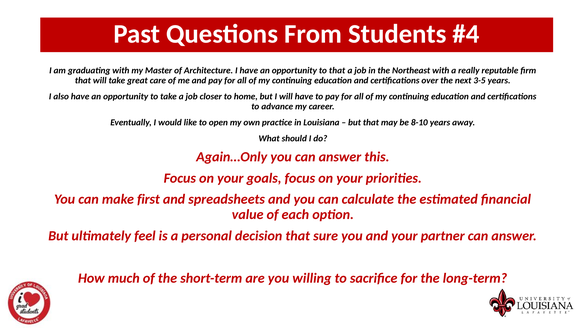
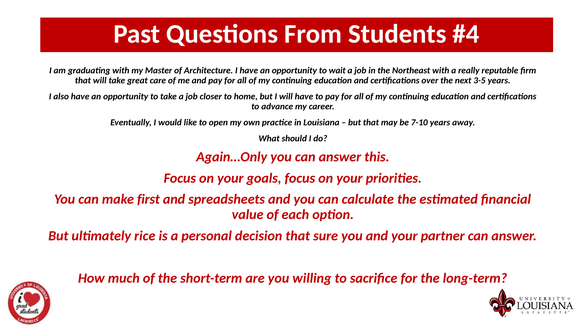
to that: that -> wait
8-10: 8-10 -> 7-10
feel: feel -> rice
